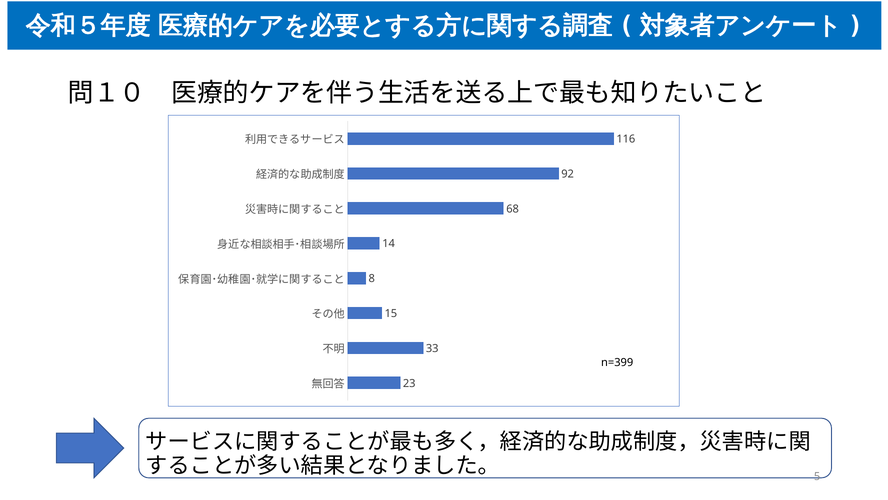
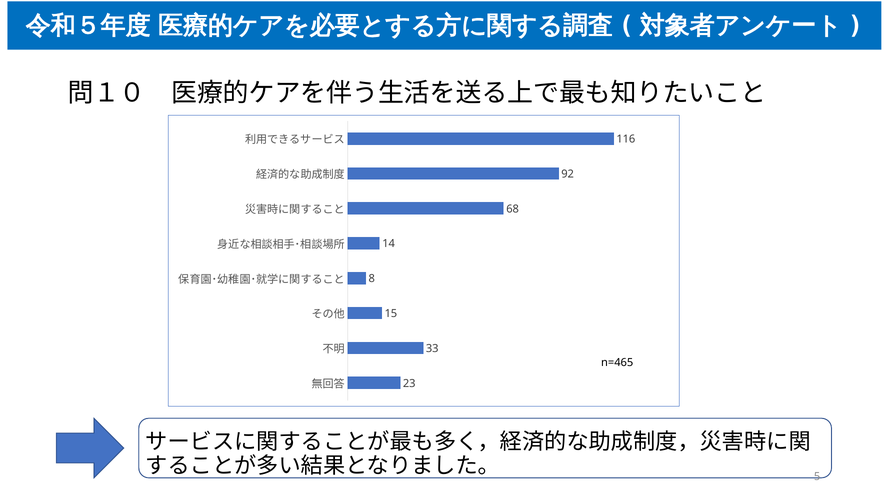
n=399: n=399 -> n=465
